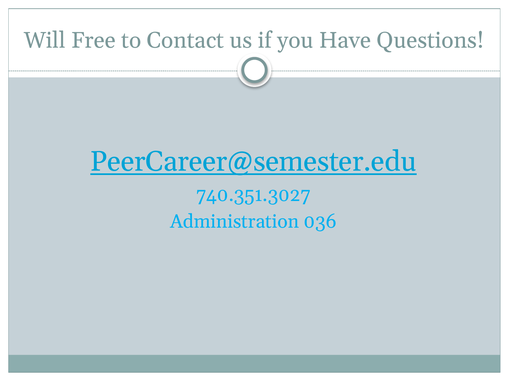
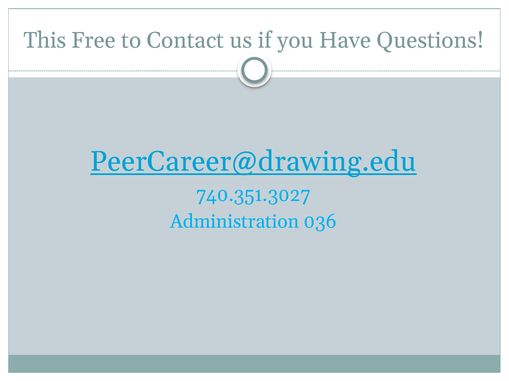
Will: Will -> This
PeerCareer@semester.edu: PeerCareer@semester.edu -> PeerCareer@drawing.edu
